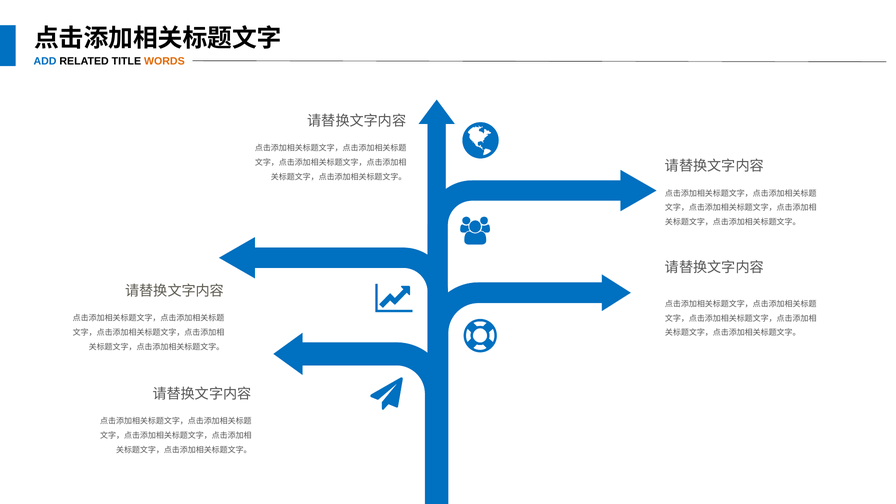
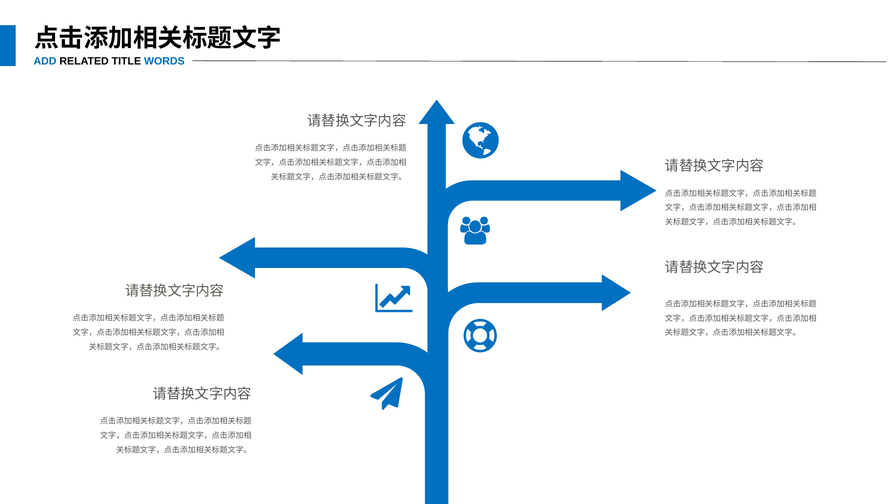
WORDS colour: orange -> blue
